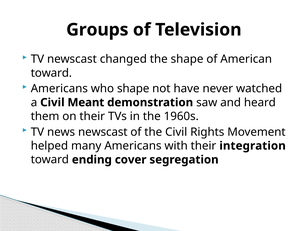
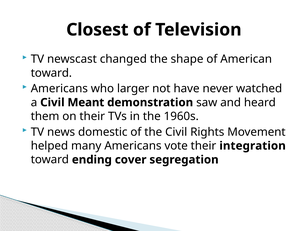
Groups: Groups -> Closest
who shape: shape -> larger
news newscast: newscast -> domestic
with: with -> vote
